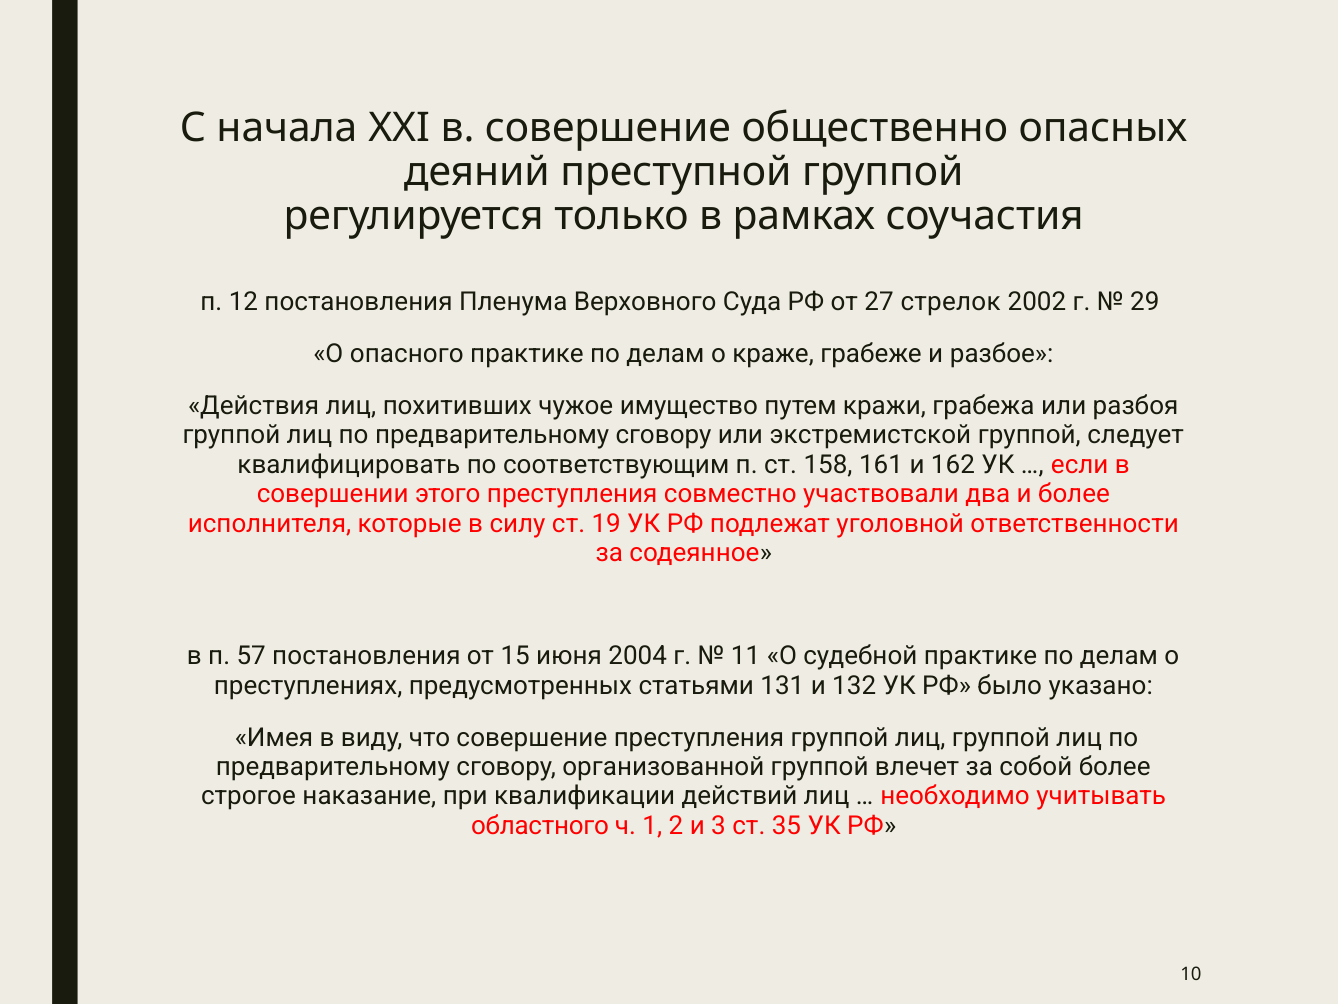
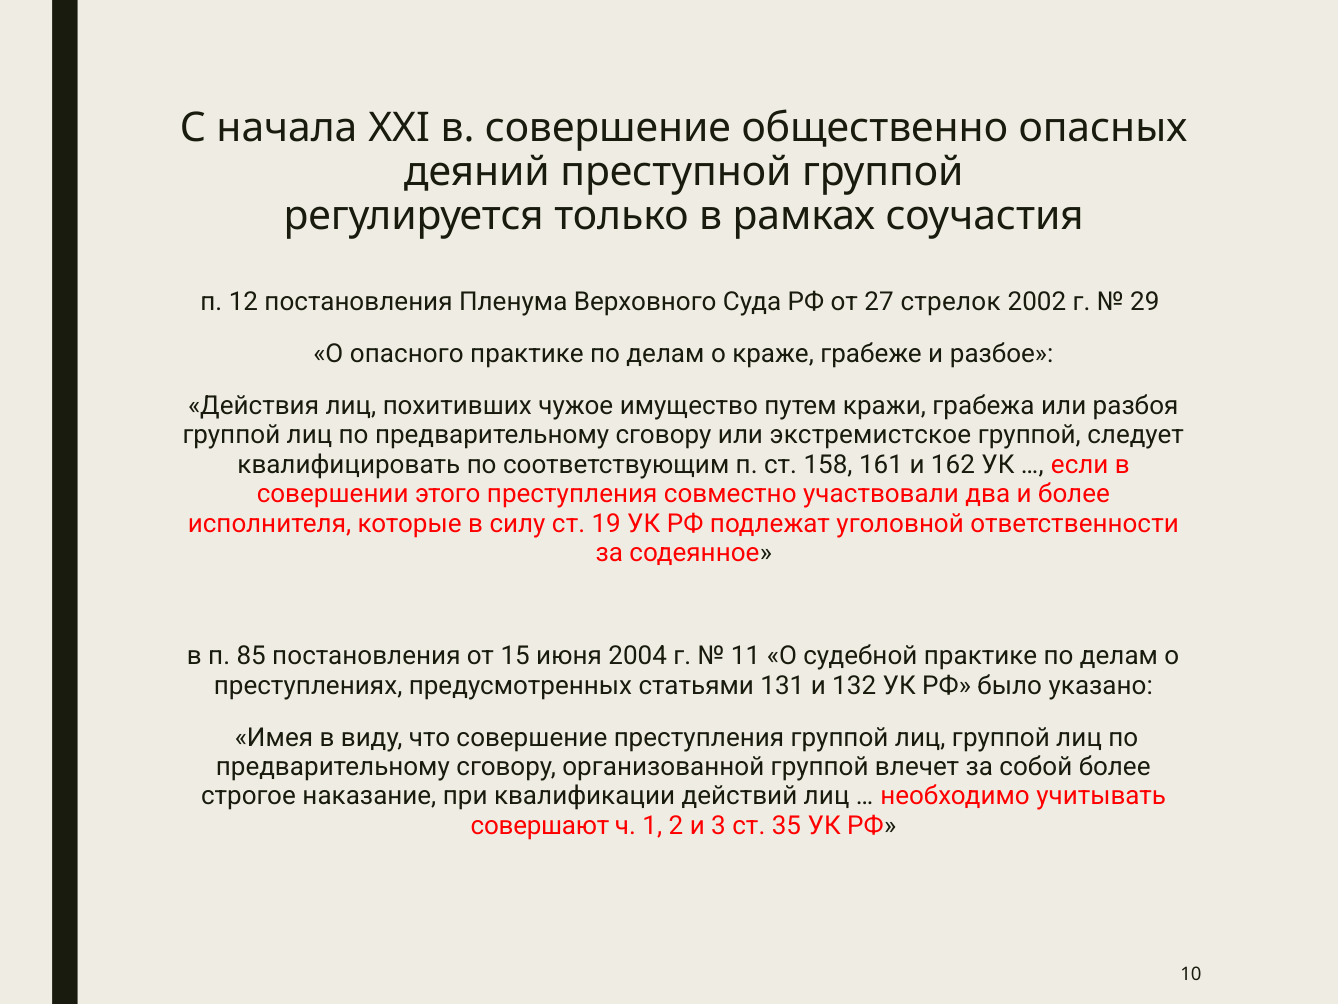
экстремистской: экстремистской -> экстремистское
57: 57 -> 85
областного: областного -> совершают
